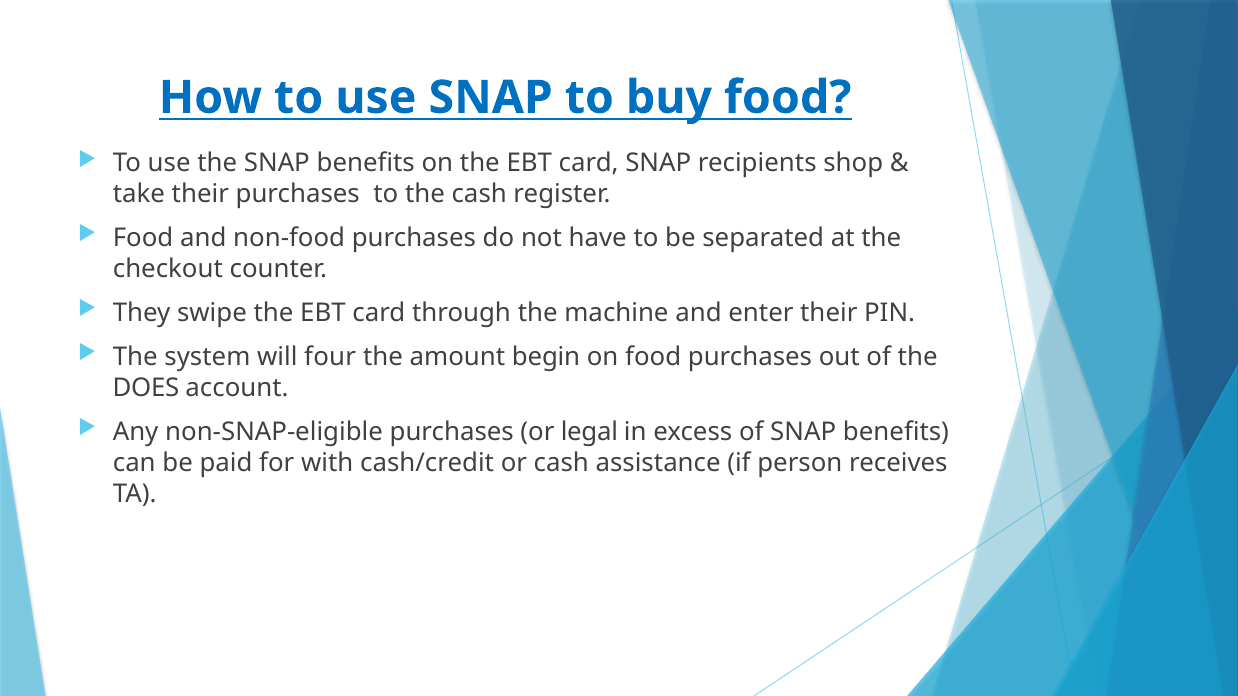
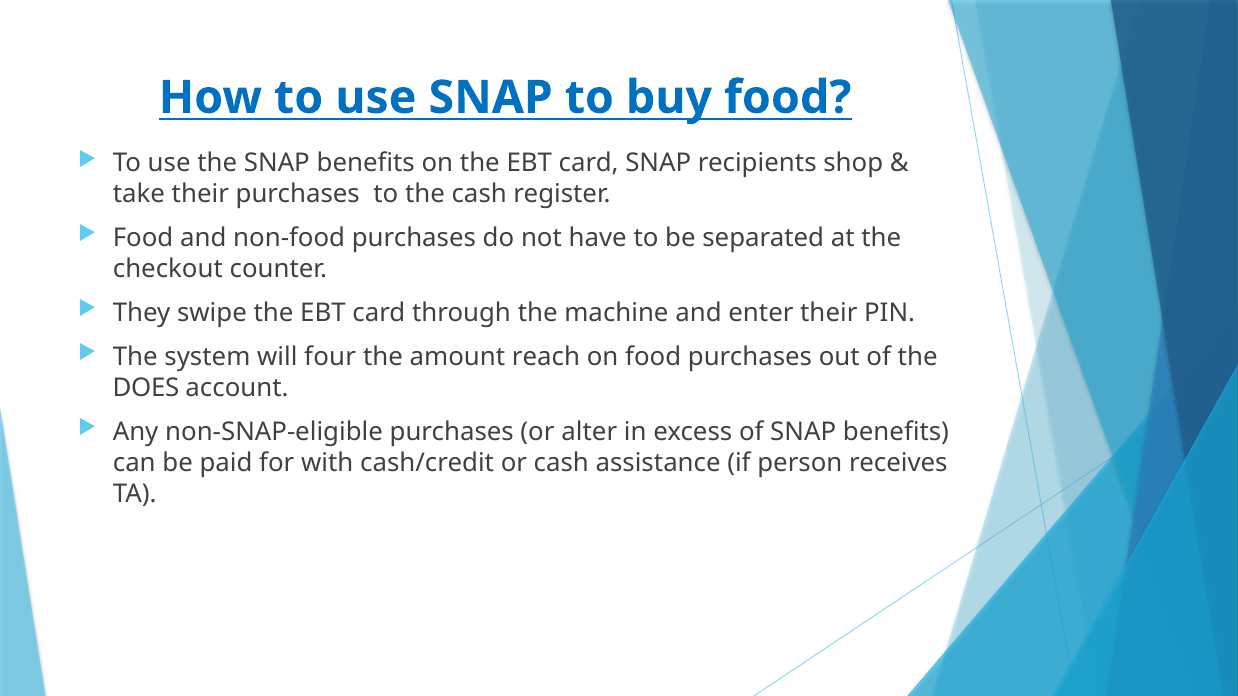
begin: begin -> reach
legal: legal -> alter
